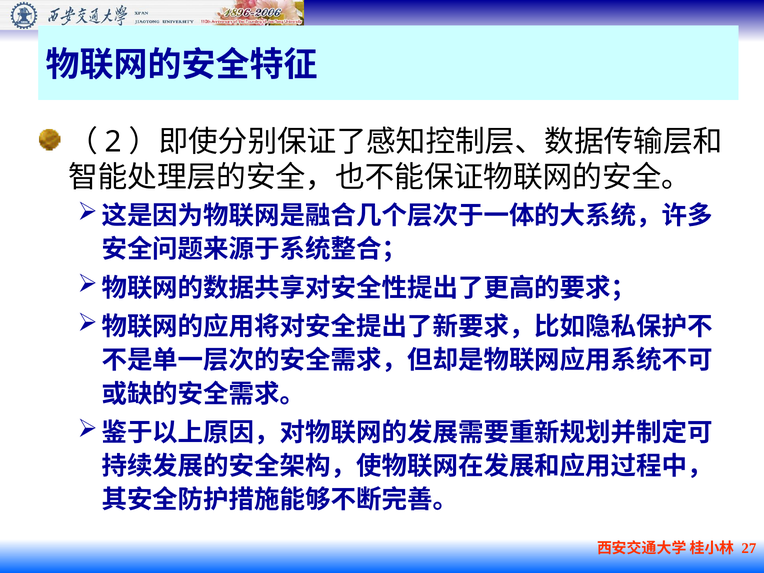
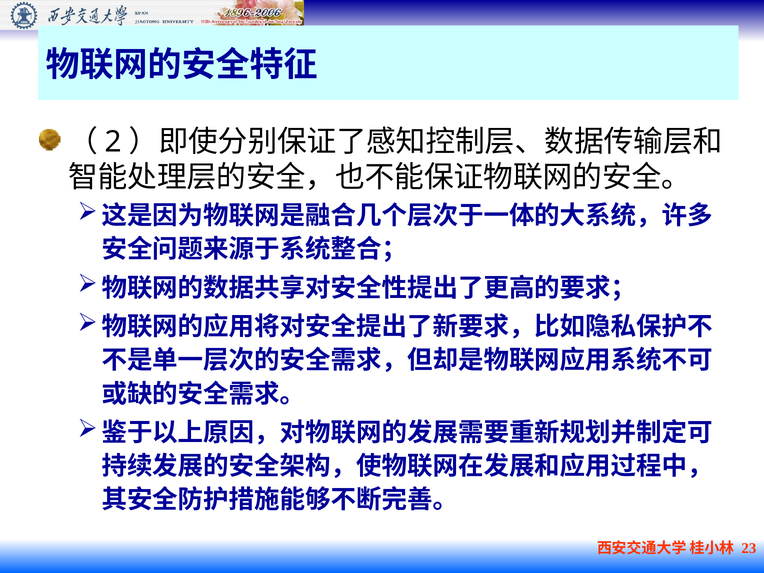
27: 27 -> 23
